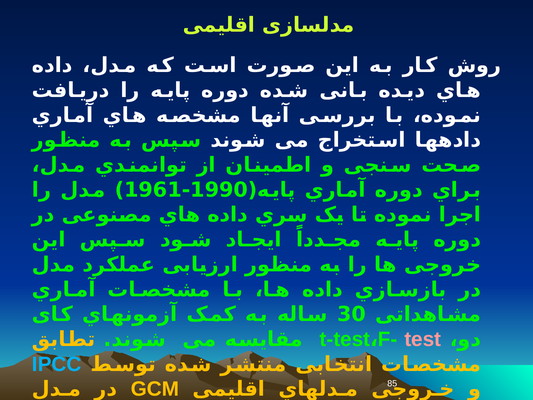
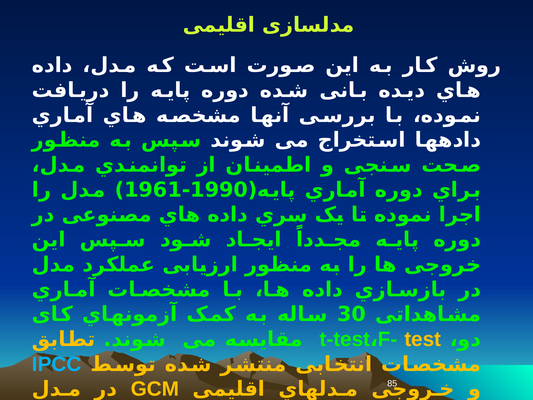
test colour: pink -> yellow
